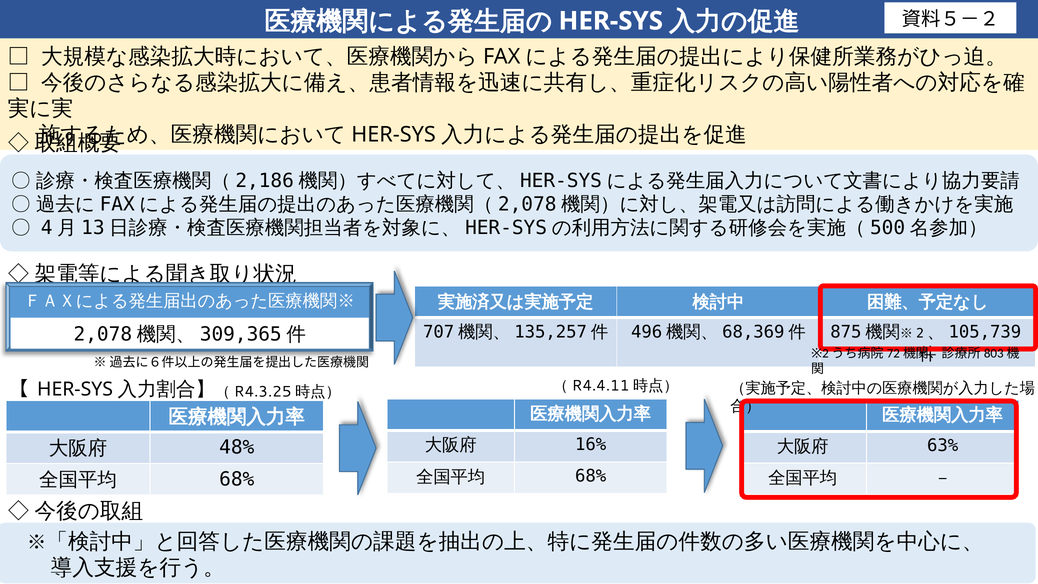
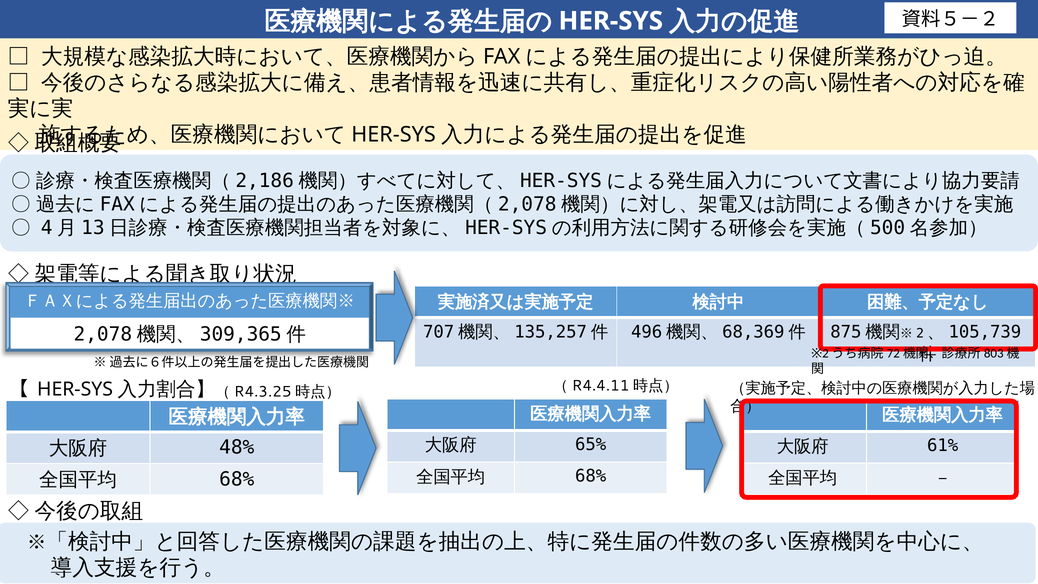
16%: 16% -> 65%
63%: 63% -> 61%
